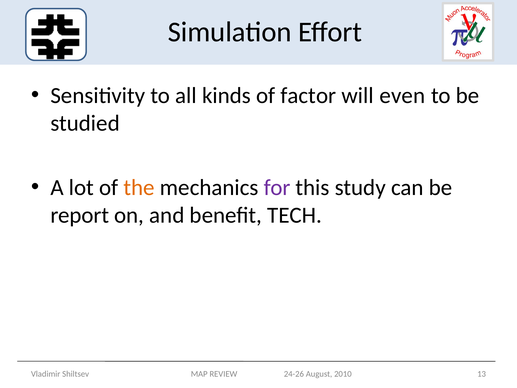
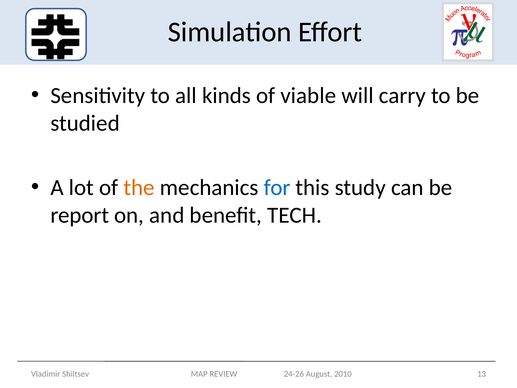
factor: factor -> viable
even: even -> carry
for colour: purple -> blue
